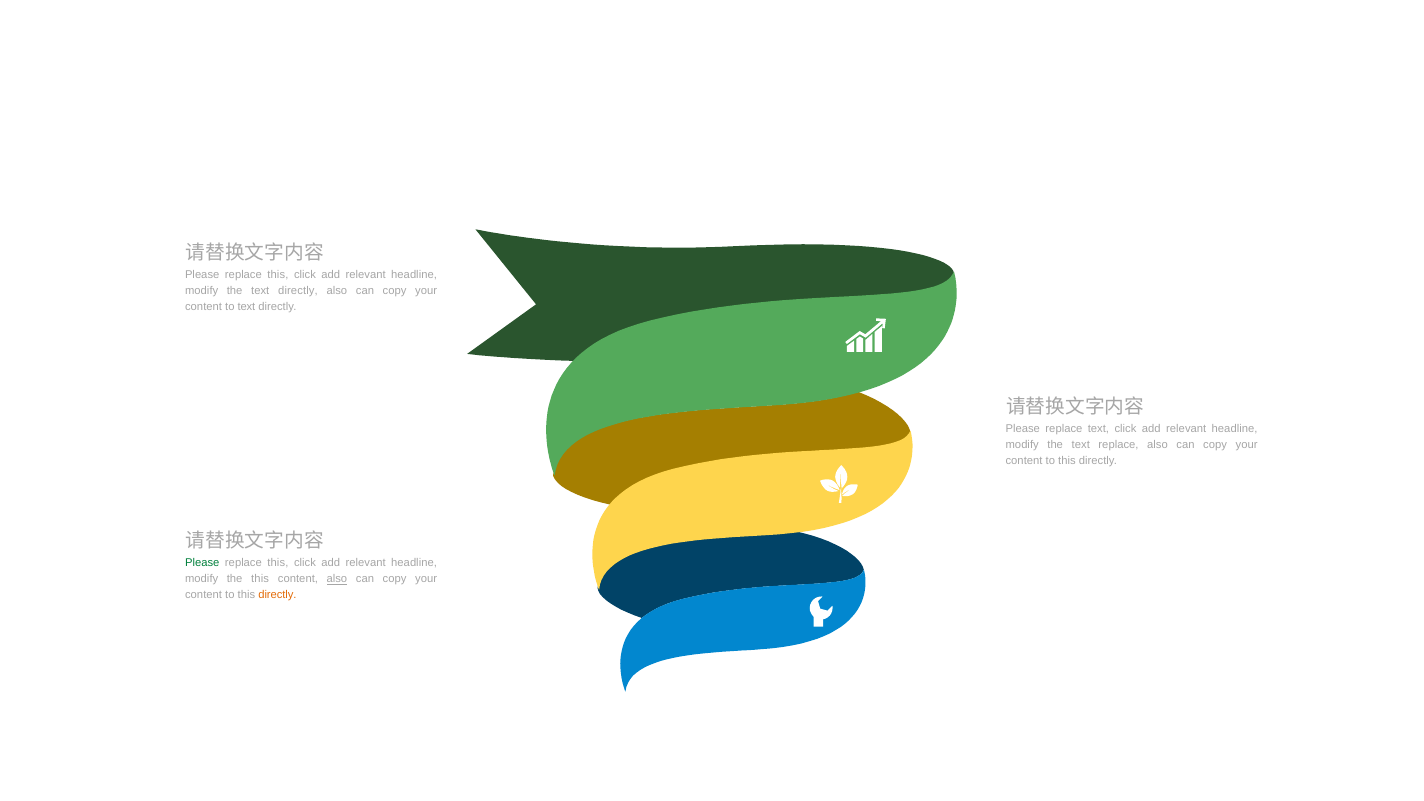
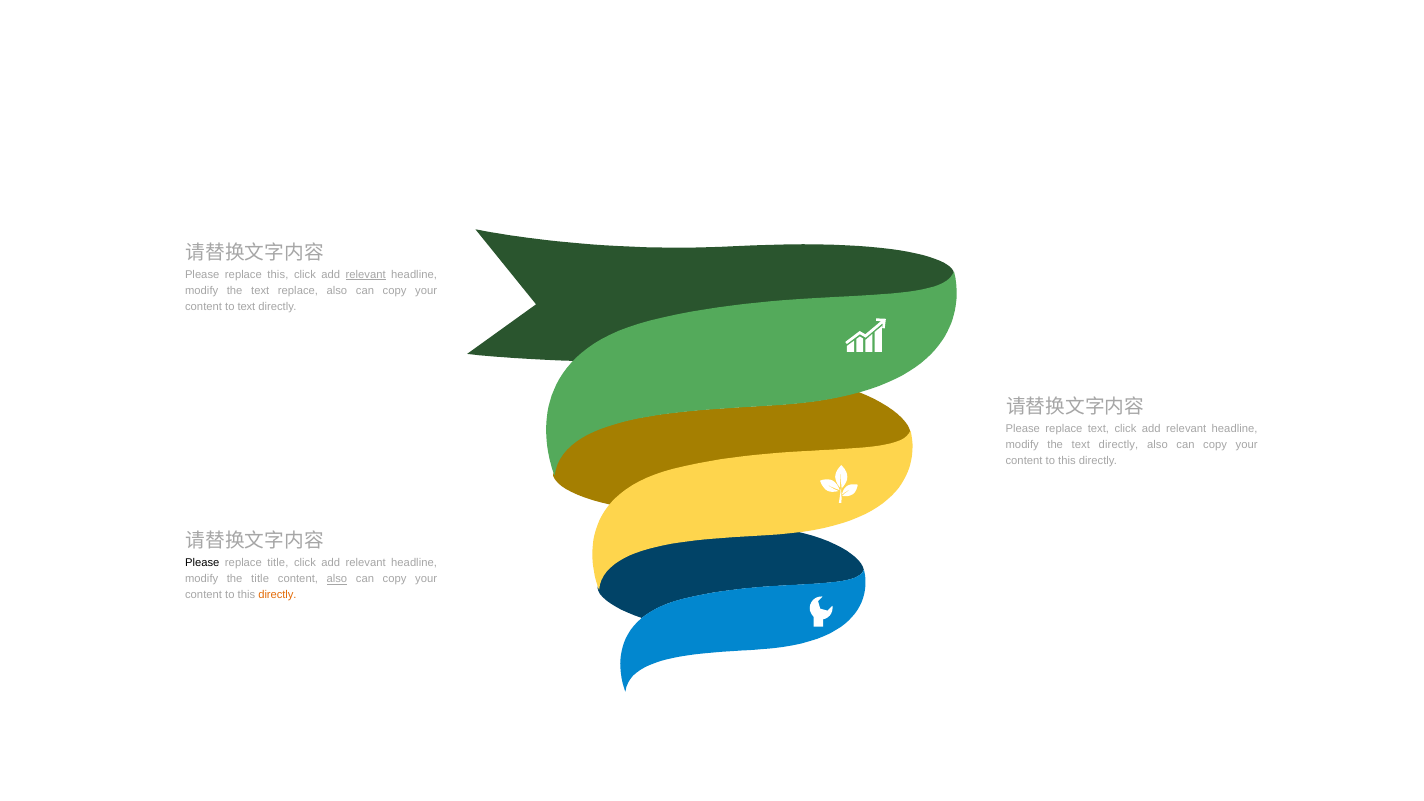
relevant at (366, 275) underline: none -> present
the text directly: directly -> replace
the text replace: replace -> directly
Please at (202, 563) colour: green -> black
this at (278, 563): this -> title
the this: this -> title
